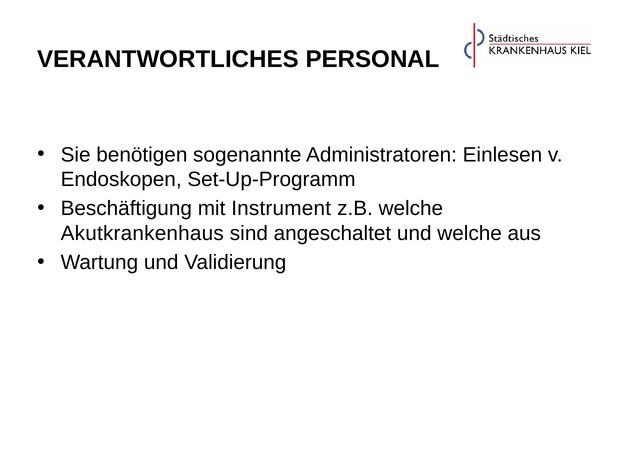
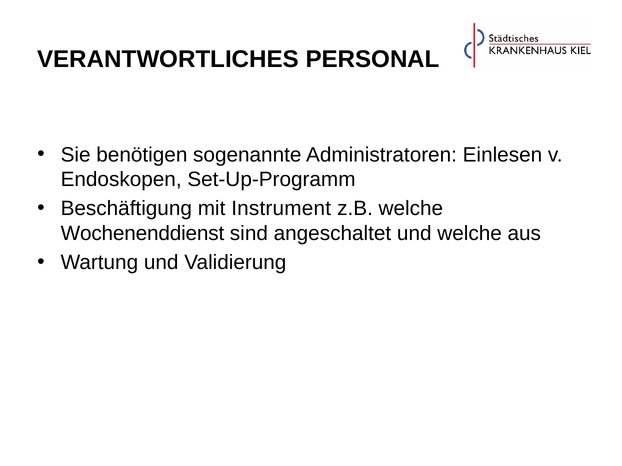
Akutkrankenhaus: Akutkrankenhaus -> Wochenenddienst
